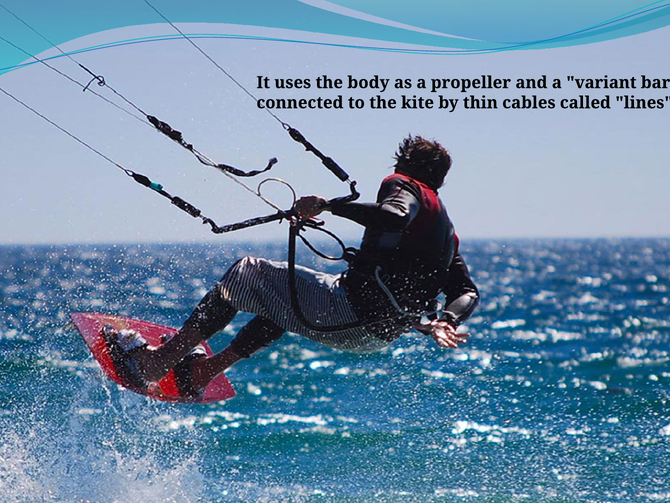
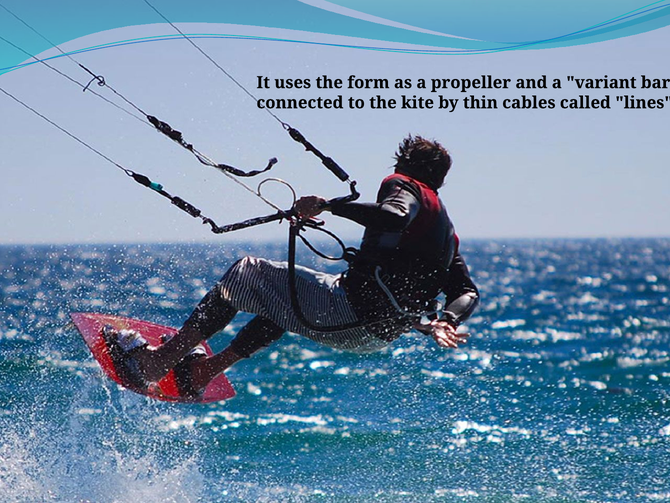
body: body -> form
